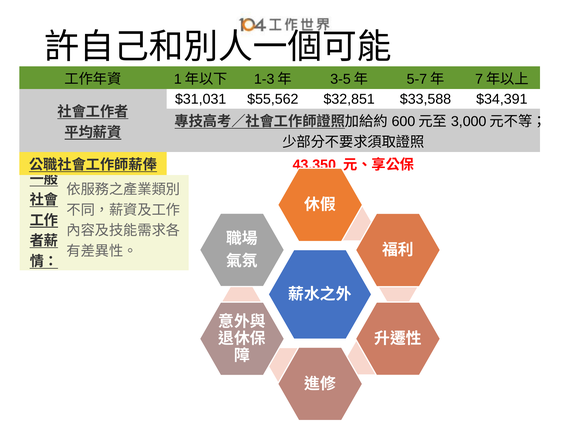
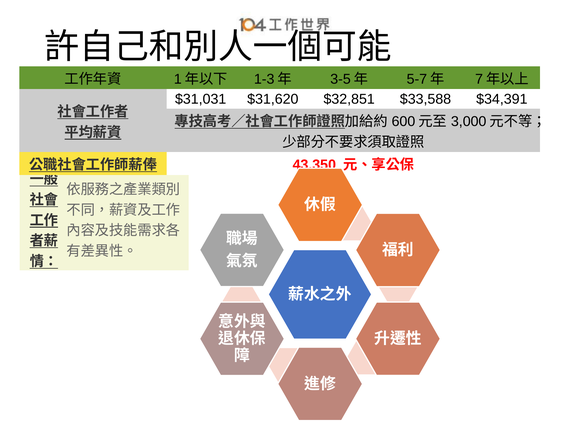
$55,562: $55,562 -> $31,620
